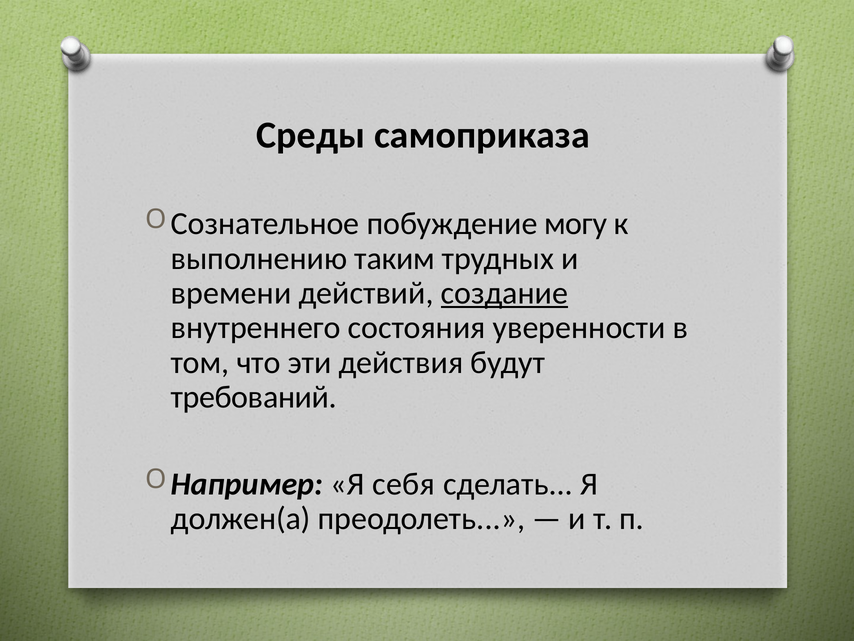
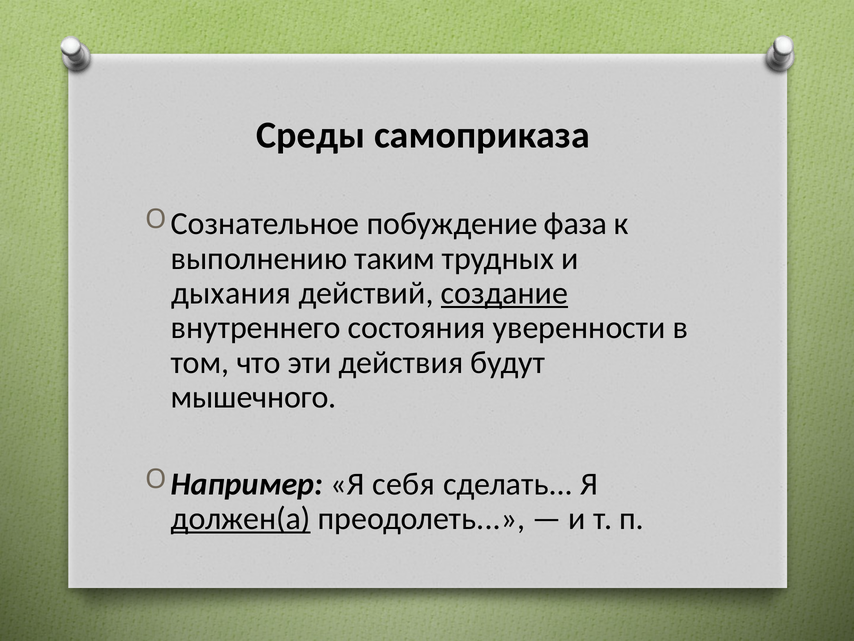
могу: могу -> фаза
времени: времени -> дыхания
требований: требований -> мышечного
должен(а underline: none -> present
